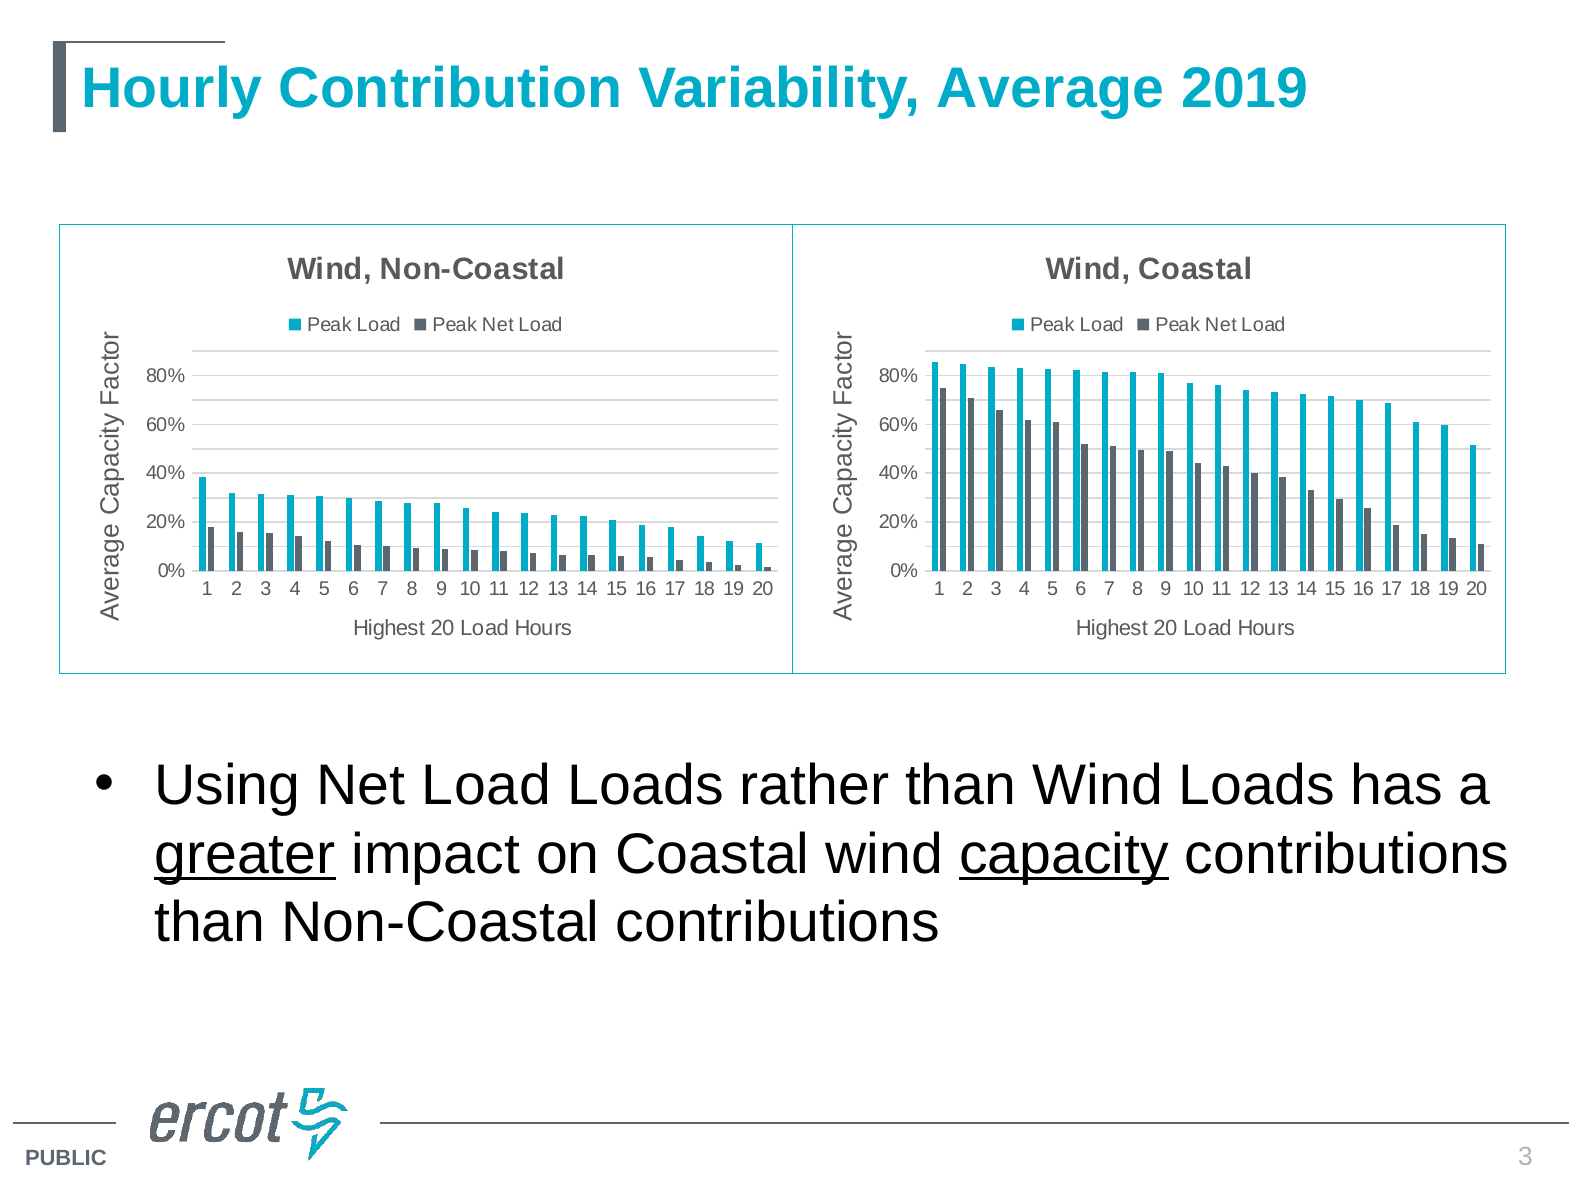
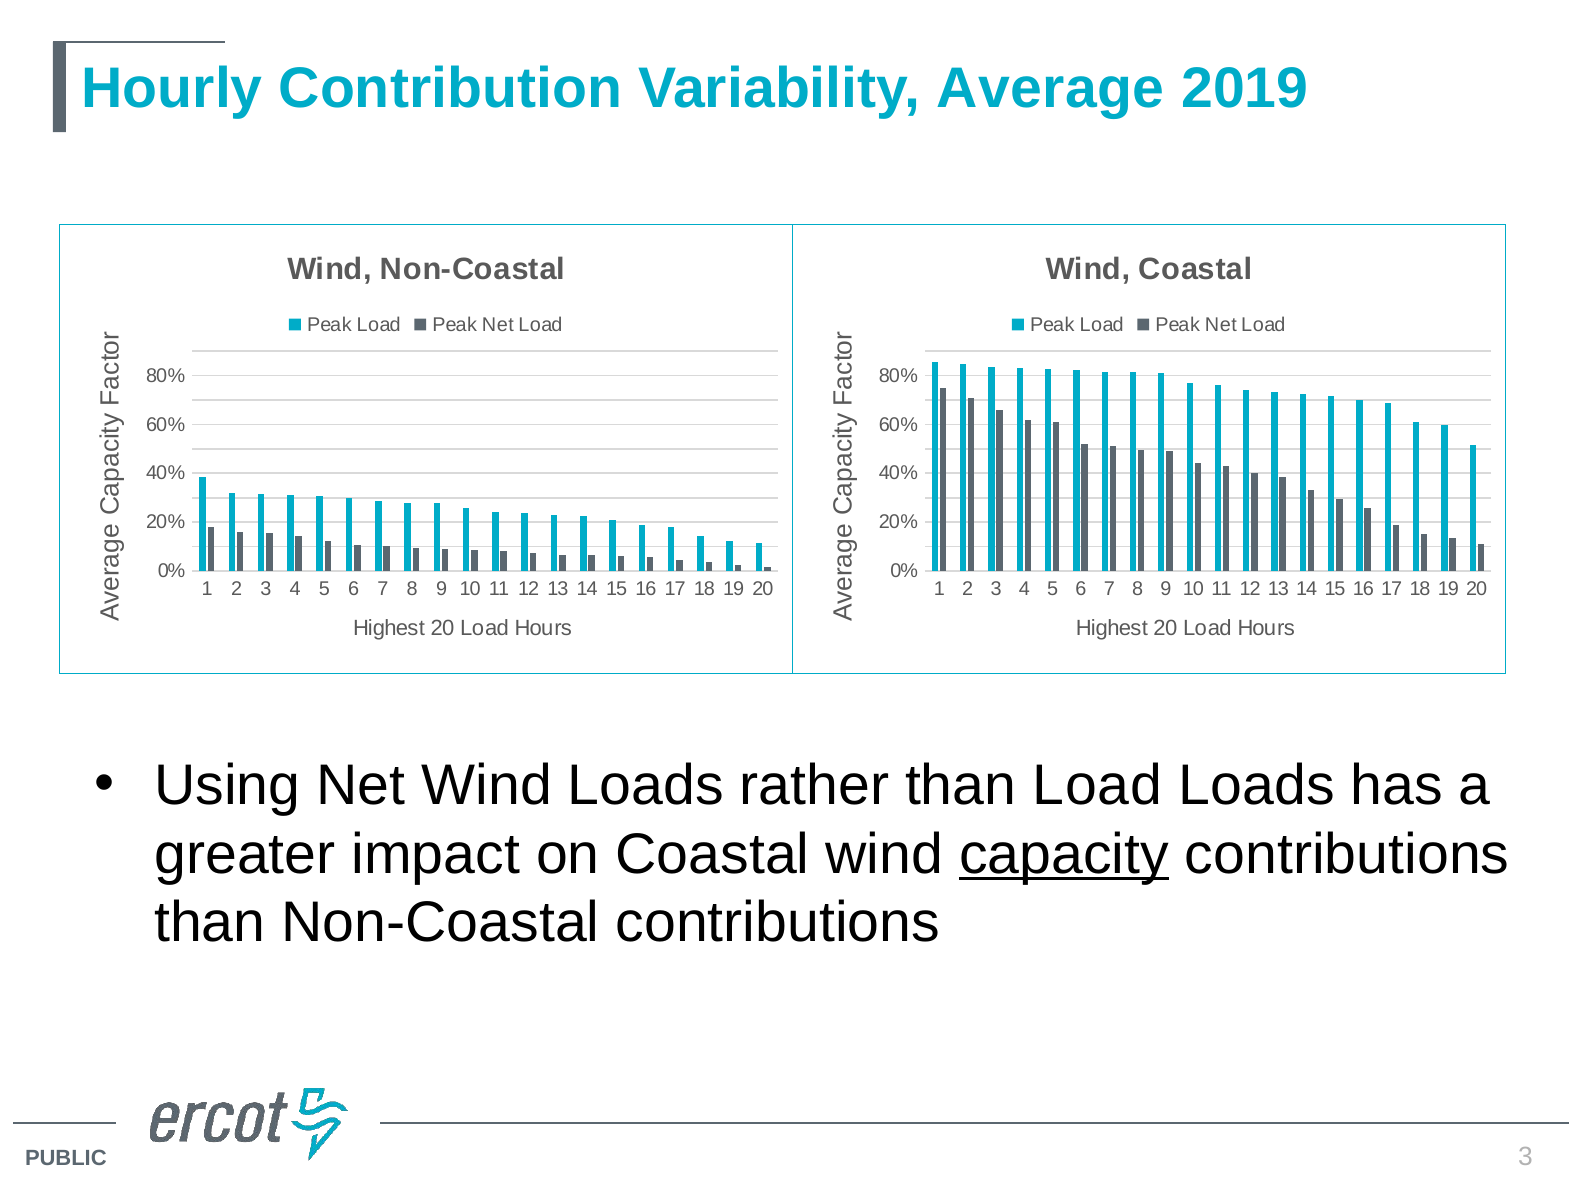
Using Net Load: Load -> Wind
than Wind: Wind -> Load
greater underline: present -> none
